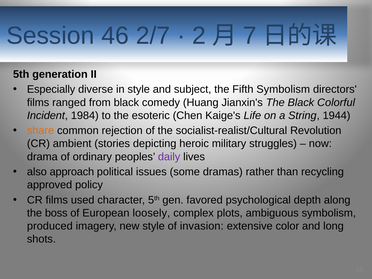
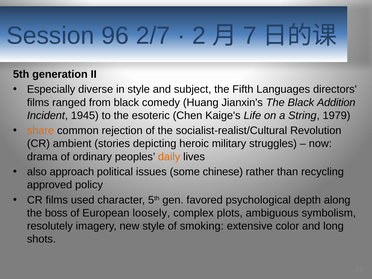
46: 46 -> 96
Fifth Symbolism: Symbolism -> Languages
Colorful: Colorful -> Addition
1984: 1984 -> 1945
1944: 1944 -> 1979
daily colour: purple -> orange
dramas: dramas -> chinese
produced: produced -> resolutely
invasion: invasion -> smoking
